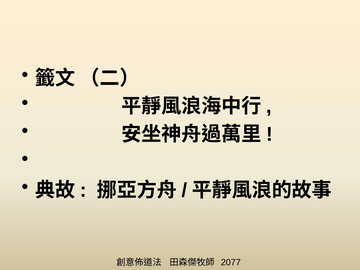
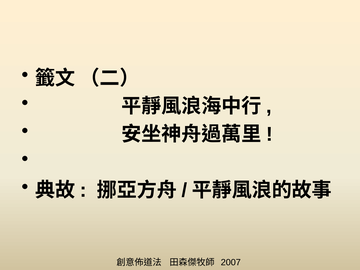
2077: 2077 -> 2007
